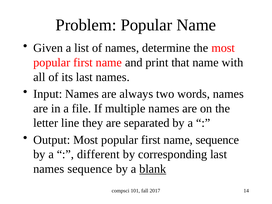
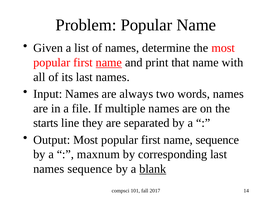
name at (109, 63) underline: none -> present
letter: letter -> starts
different: different -> maxnum
